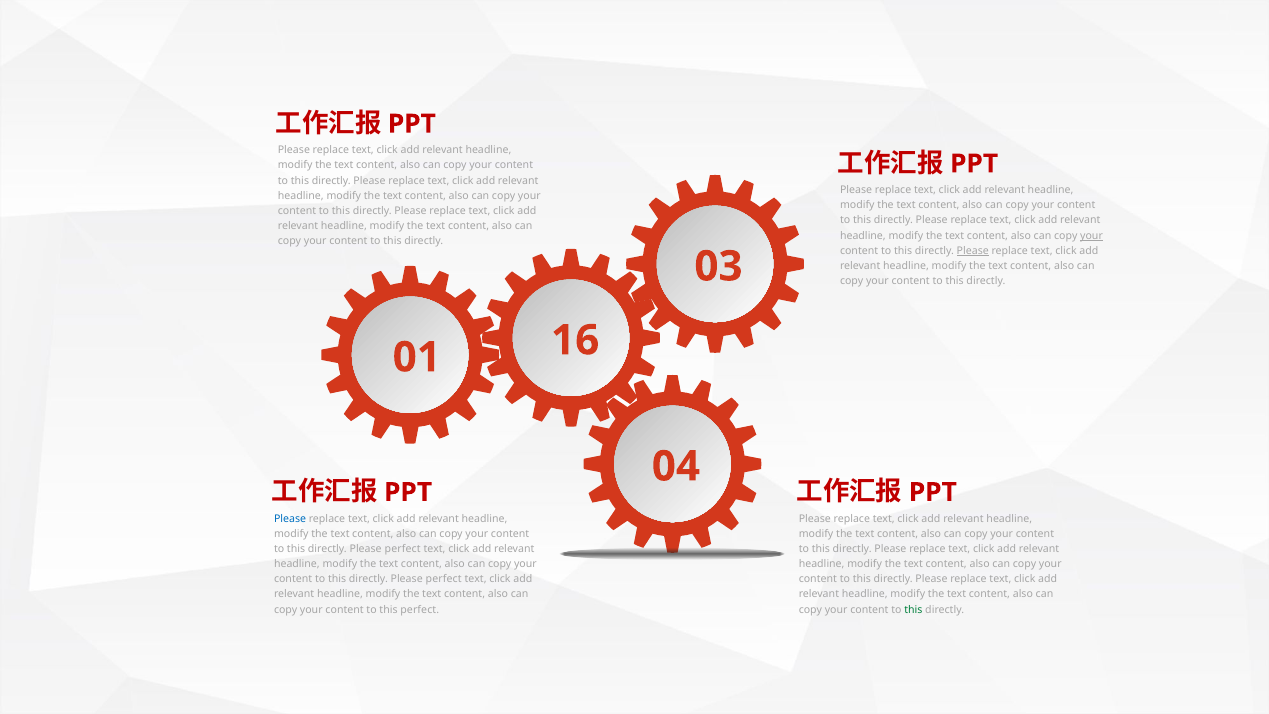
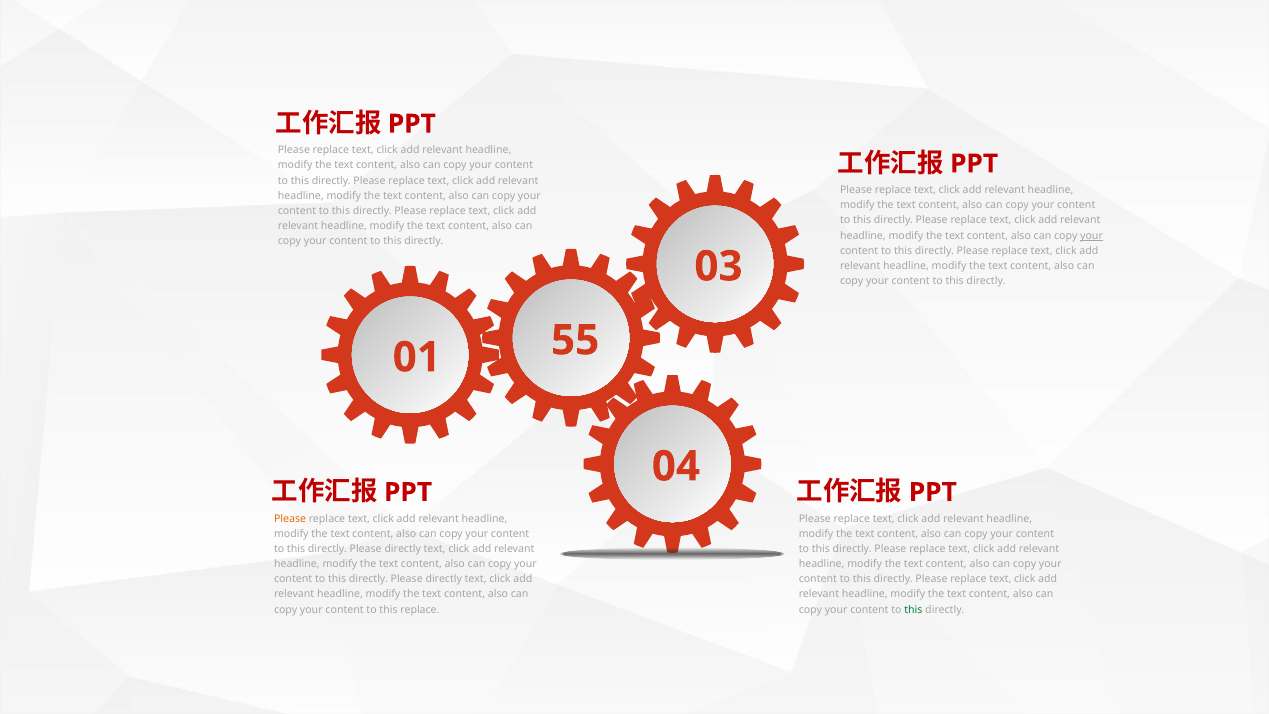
Please at (973, 251) underline: present -> none
16: 16 -> 55
Please at (290, 518) colour: blue -> orange
perfect at (403, 549): perfect -> directly
perfect at (444, 579): perfect -> directly
this perfect: perfect -> replace
